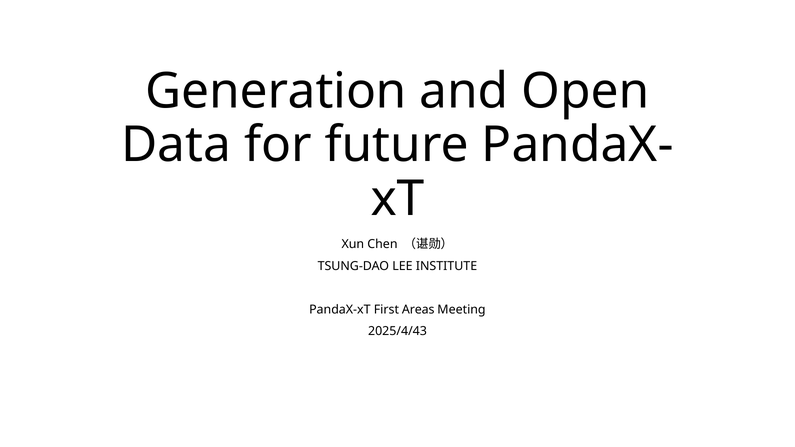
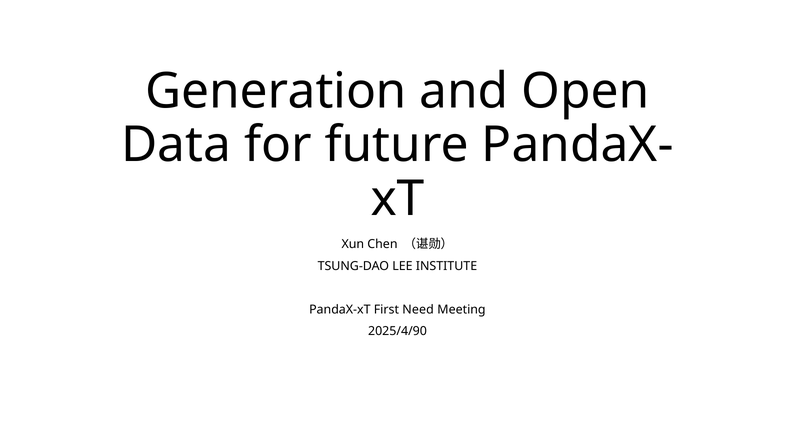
Areas: Areas -> Need
2025/4/43: 2025/4/43 -> 2025/4/90
